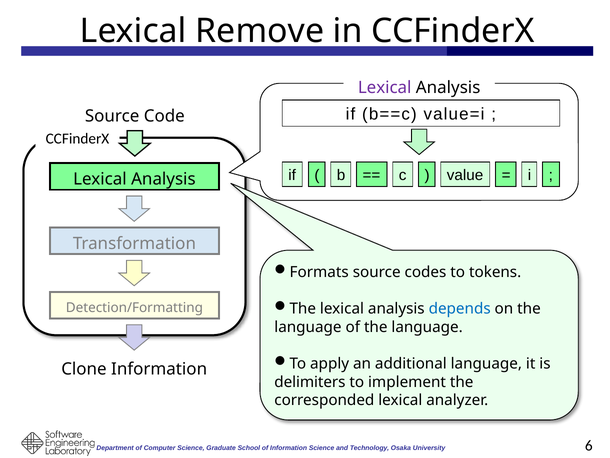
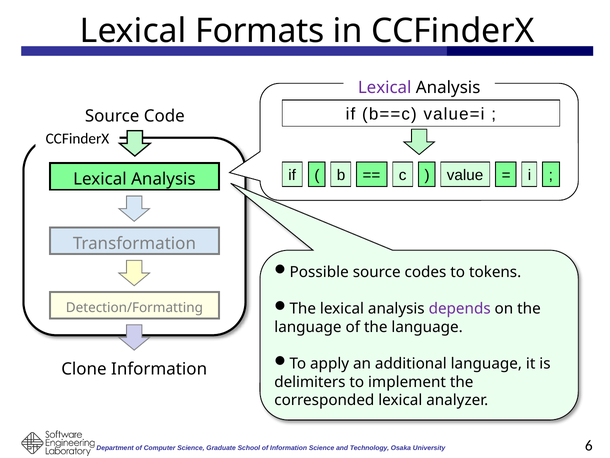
Remove: Remove -> Formats
Formats: Formats -> Possible
depends colour: blue -> purple
